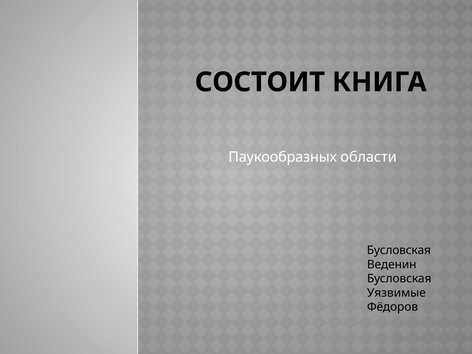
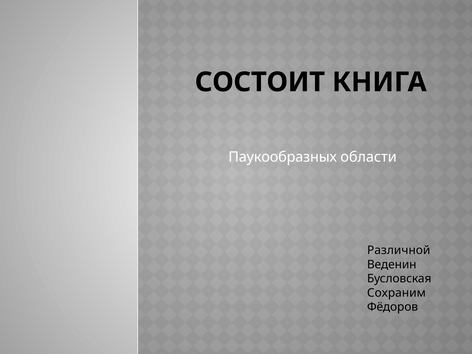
Бусловская at (399, 250): Бусловская -> Различной
Уязвимые: Уязвимые -> Сохраним
